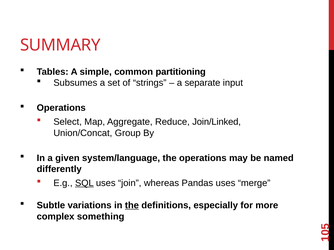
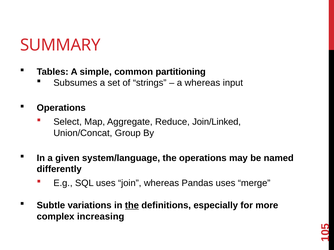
a separate: separate -> whereas
SQL underline: present -> none
something: something -> increasing
